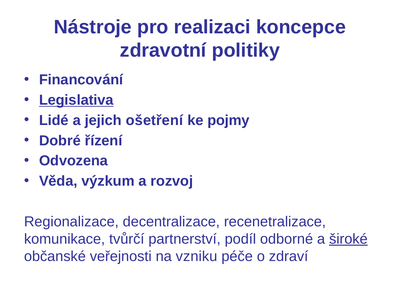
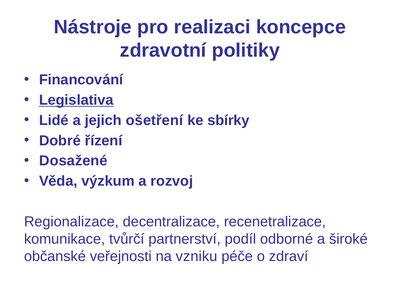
pojmy: pojmy -> sbírky
Odvozena: Odvozena -> Dosažené
široké underline: present -> none
